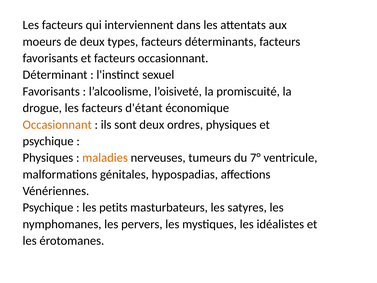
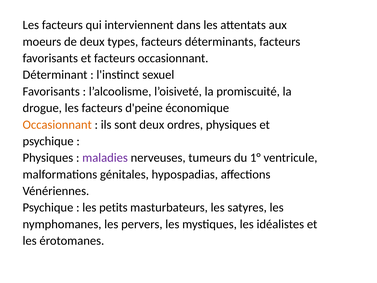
d'étant: d'étant -> d'peine
maladies colour: orange -> purple
7°: 7° -> 1°
